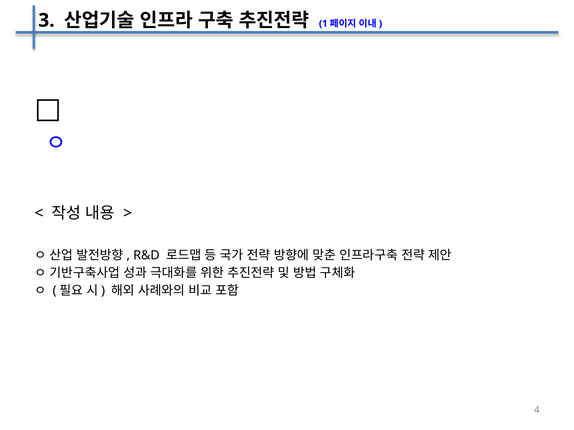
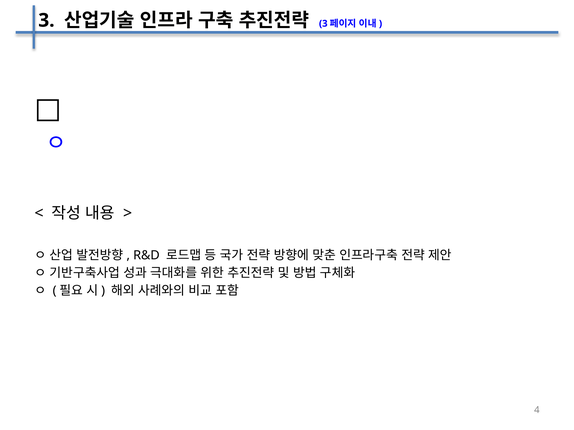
1 at (323, 24): 1 -> 3
